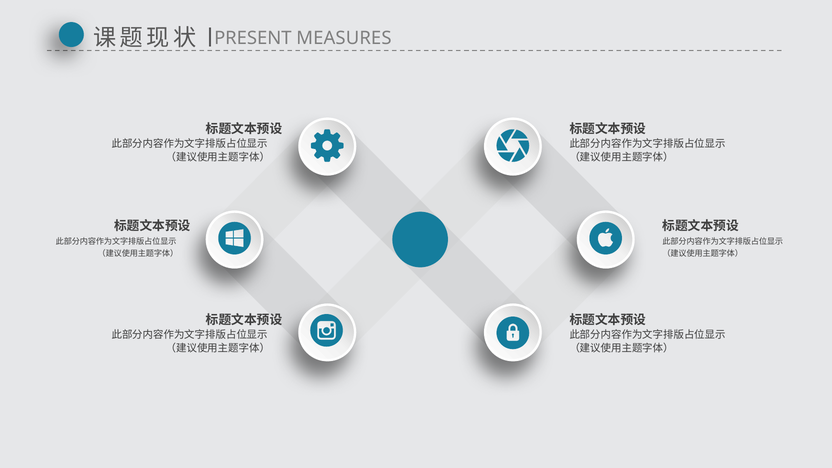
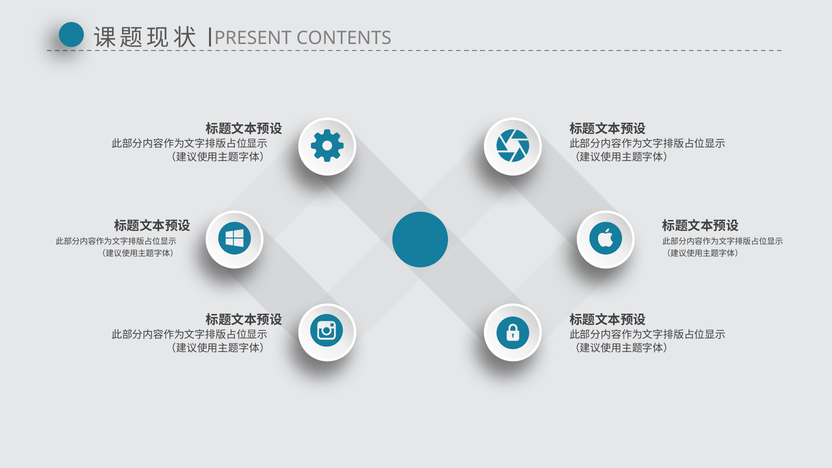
MEASURES: MEASURES -> CONTENTS
